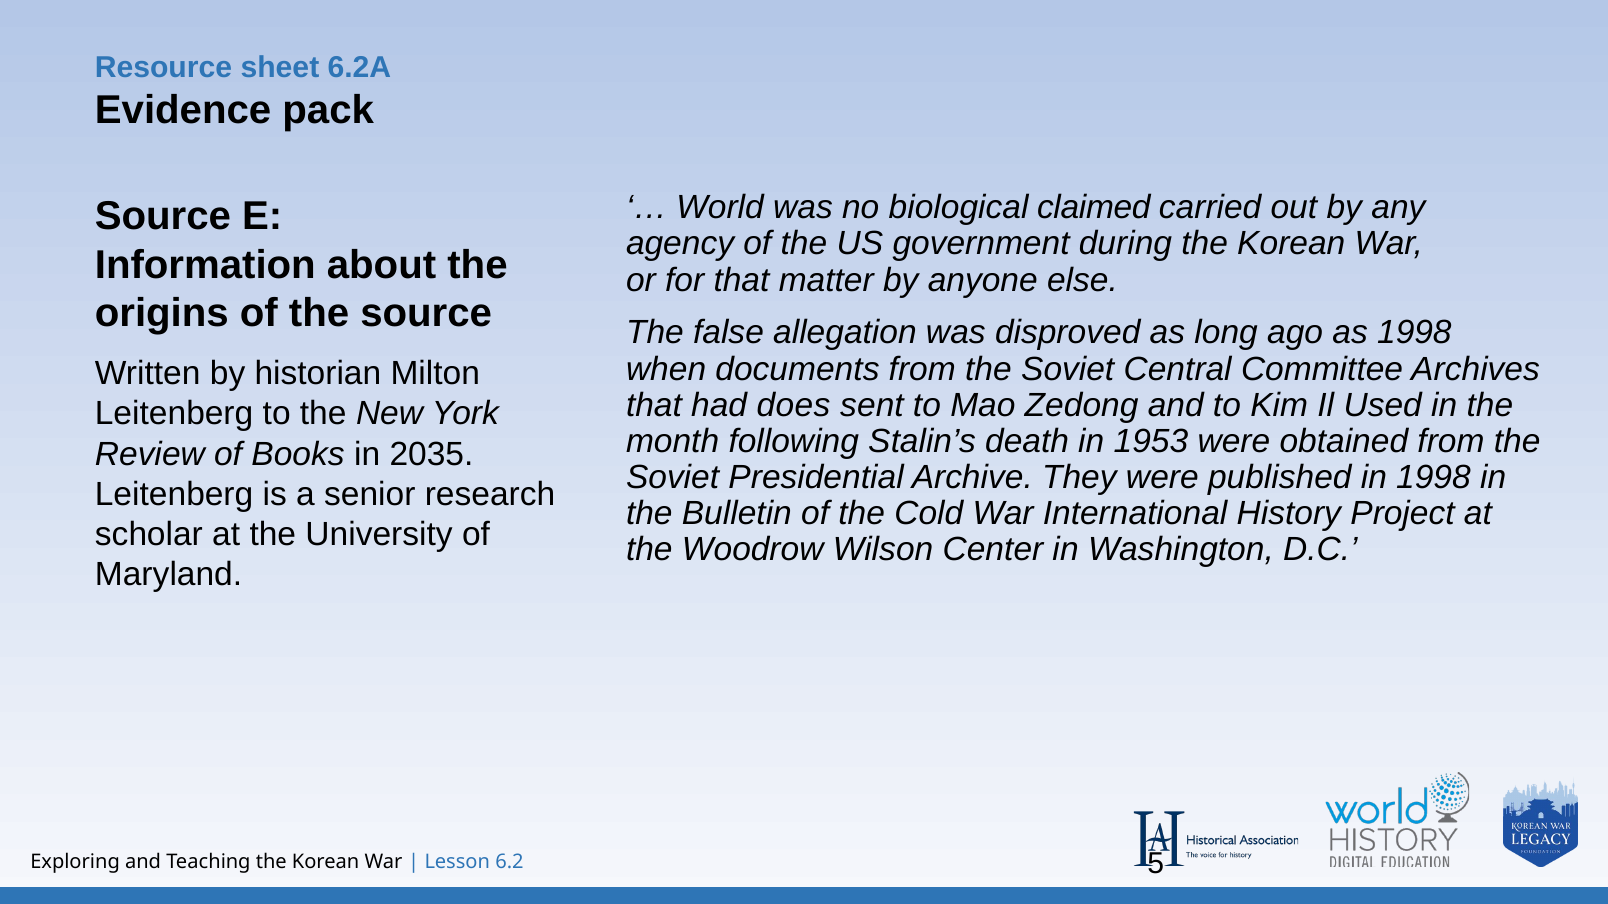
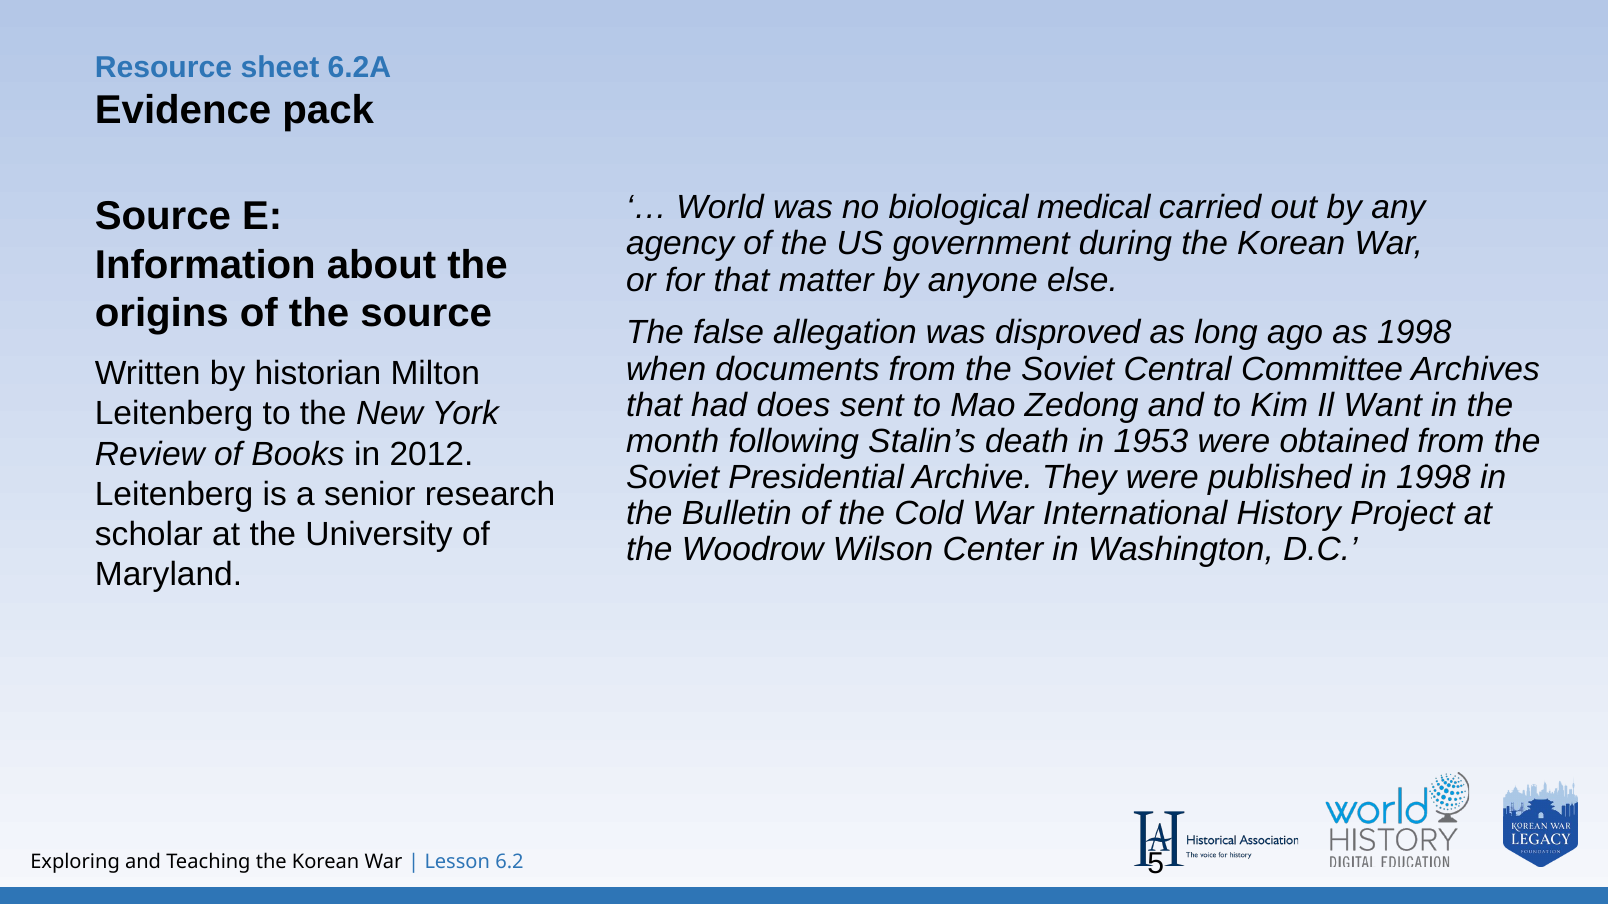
claimed: claimed -> medical
Used: Used -> Want
2035: 2035 -> 2012
